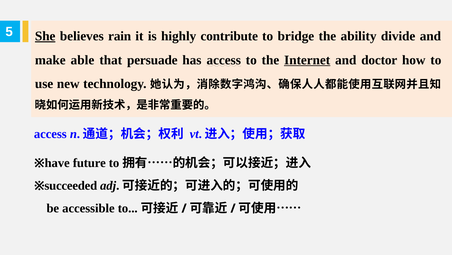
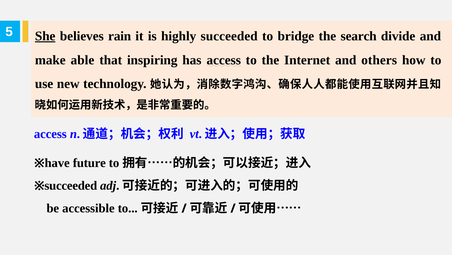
highly contribute: contribute -> succeeded
ability: ability -> search
persuade: persuade -> inspiring
Internet underline: present -> none
doctor: doctor -> others
